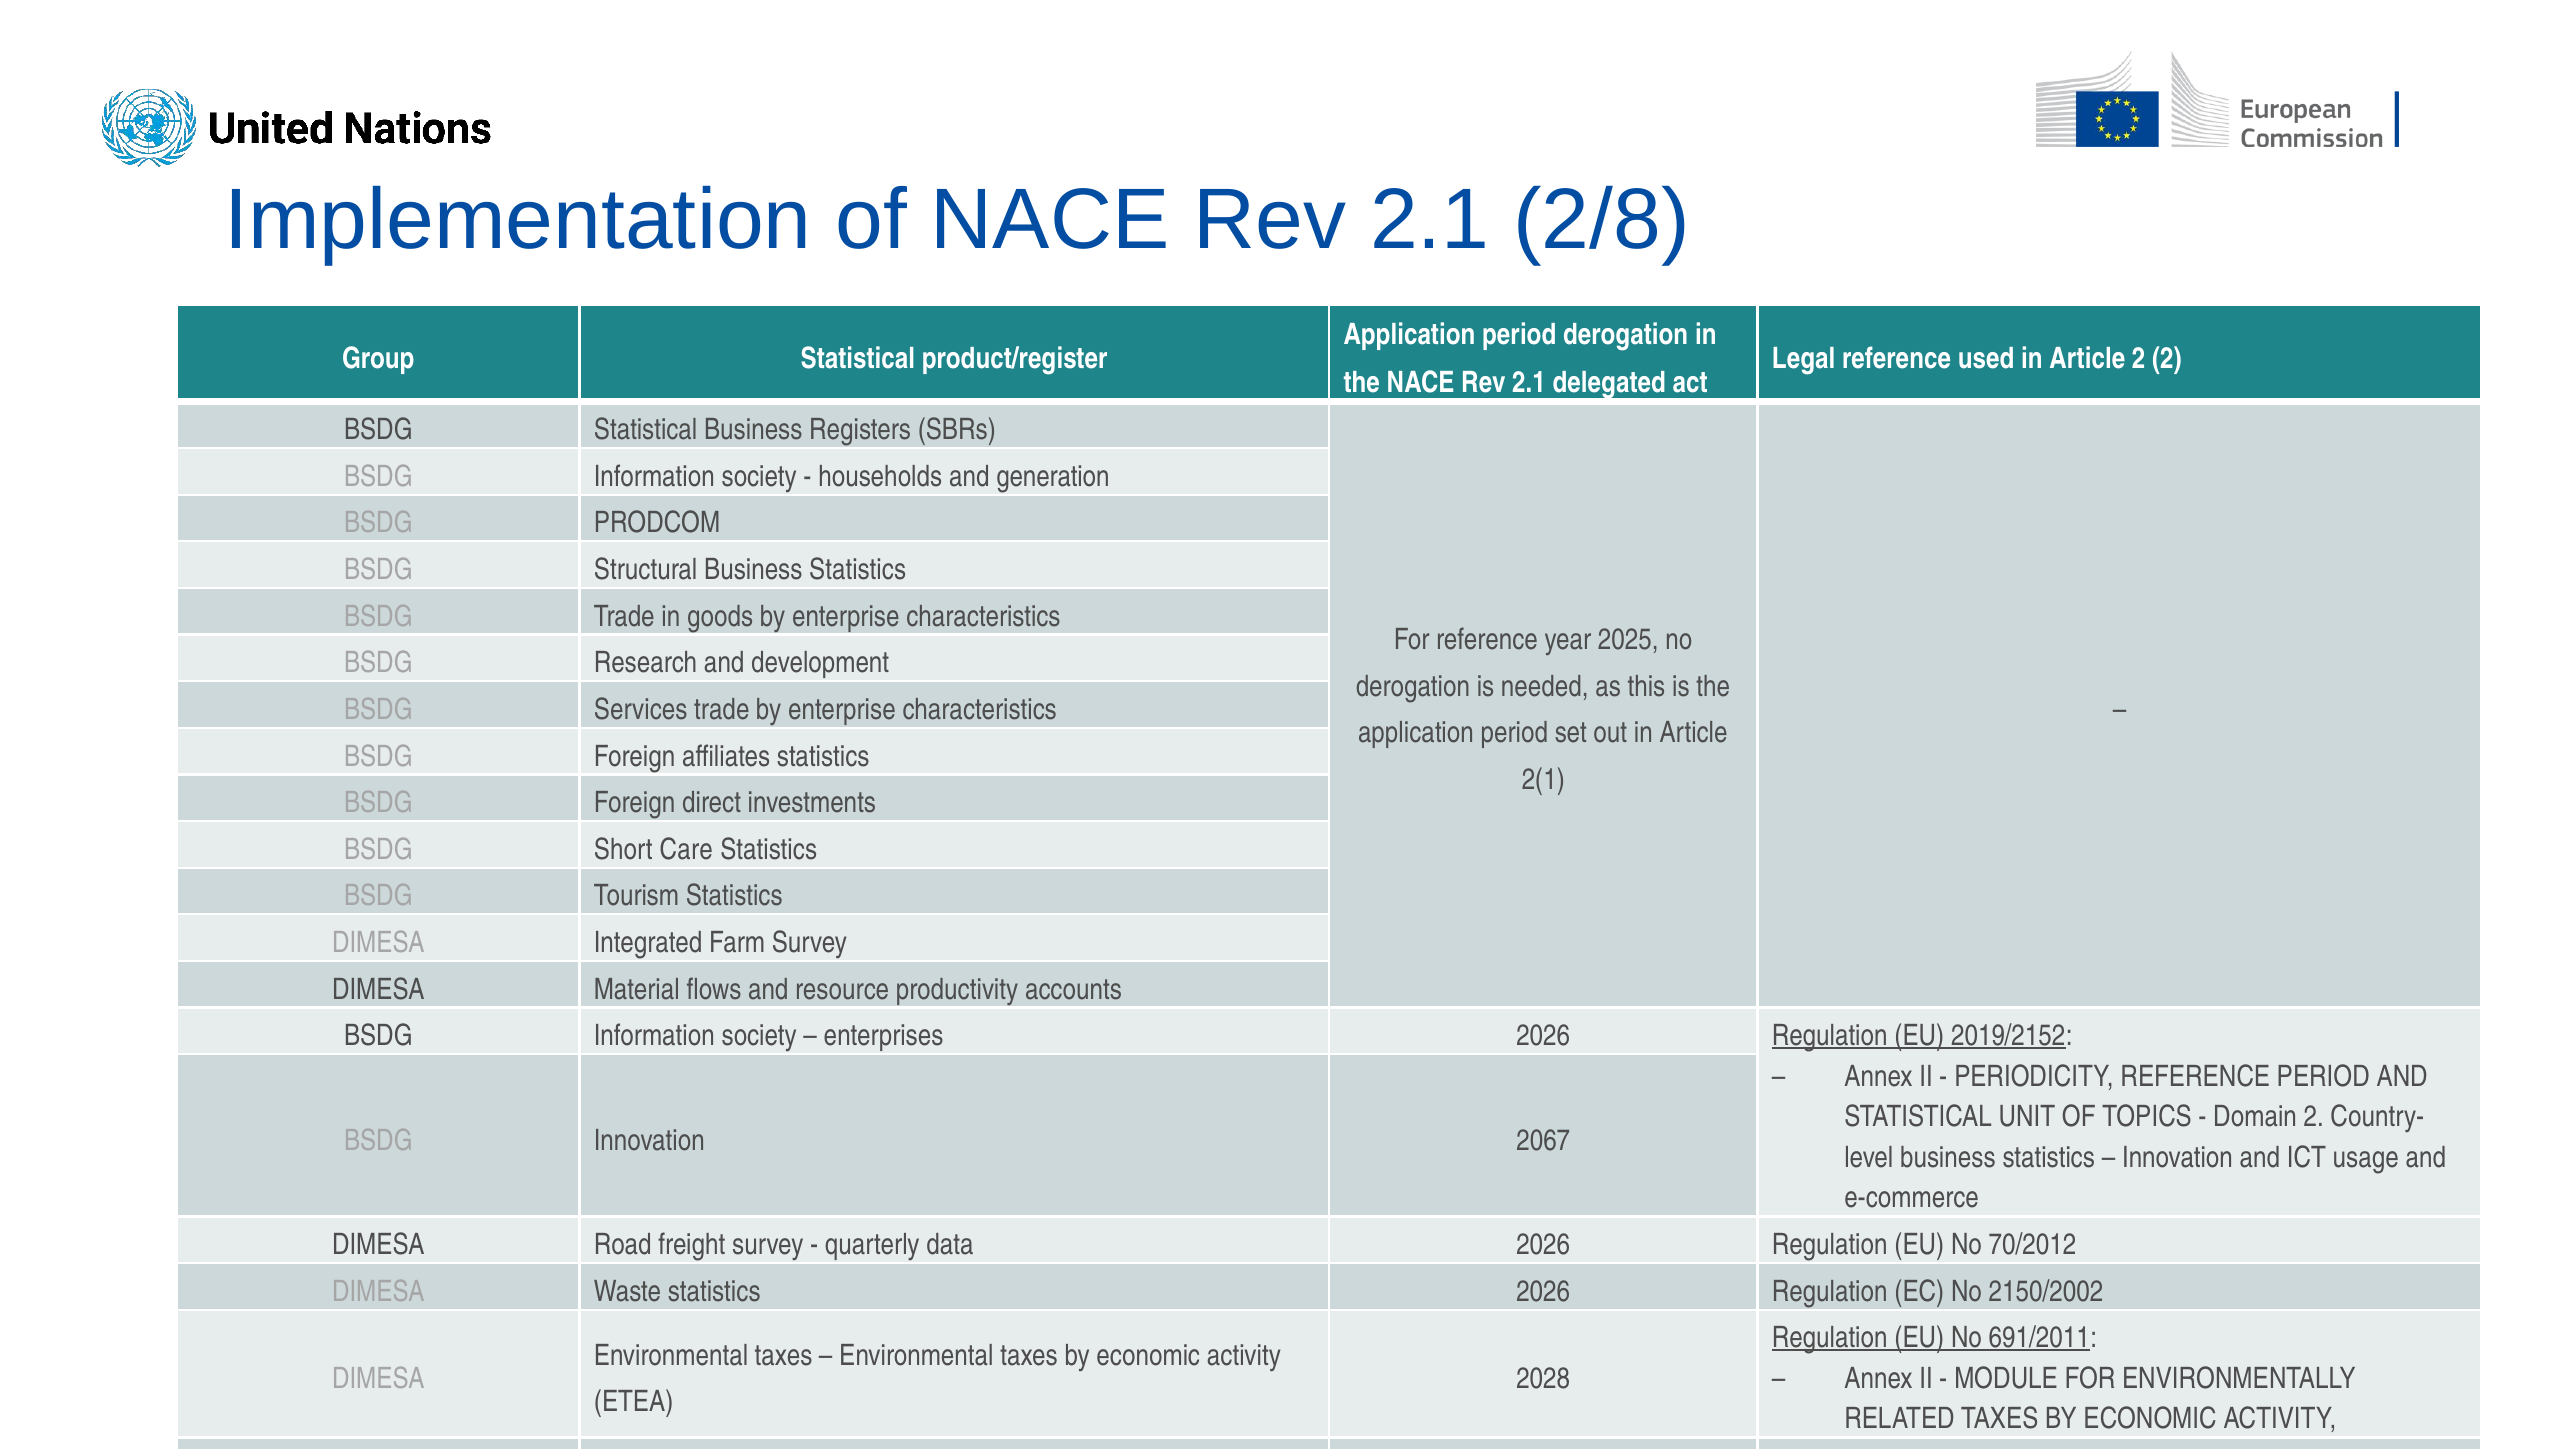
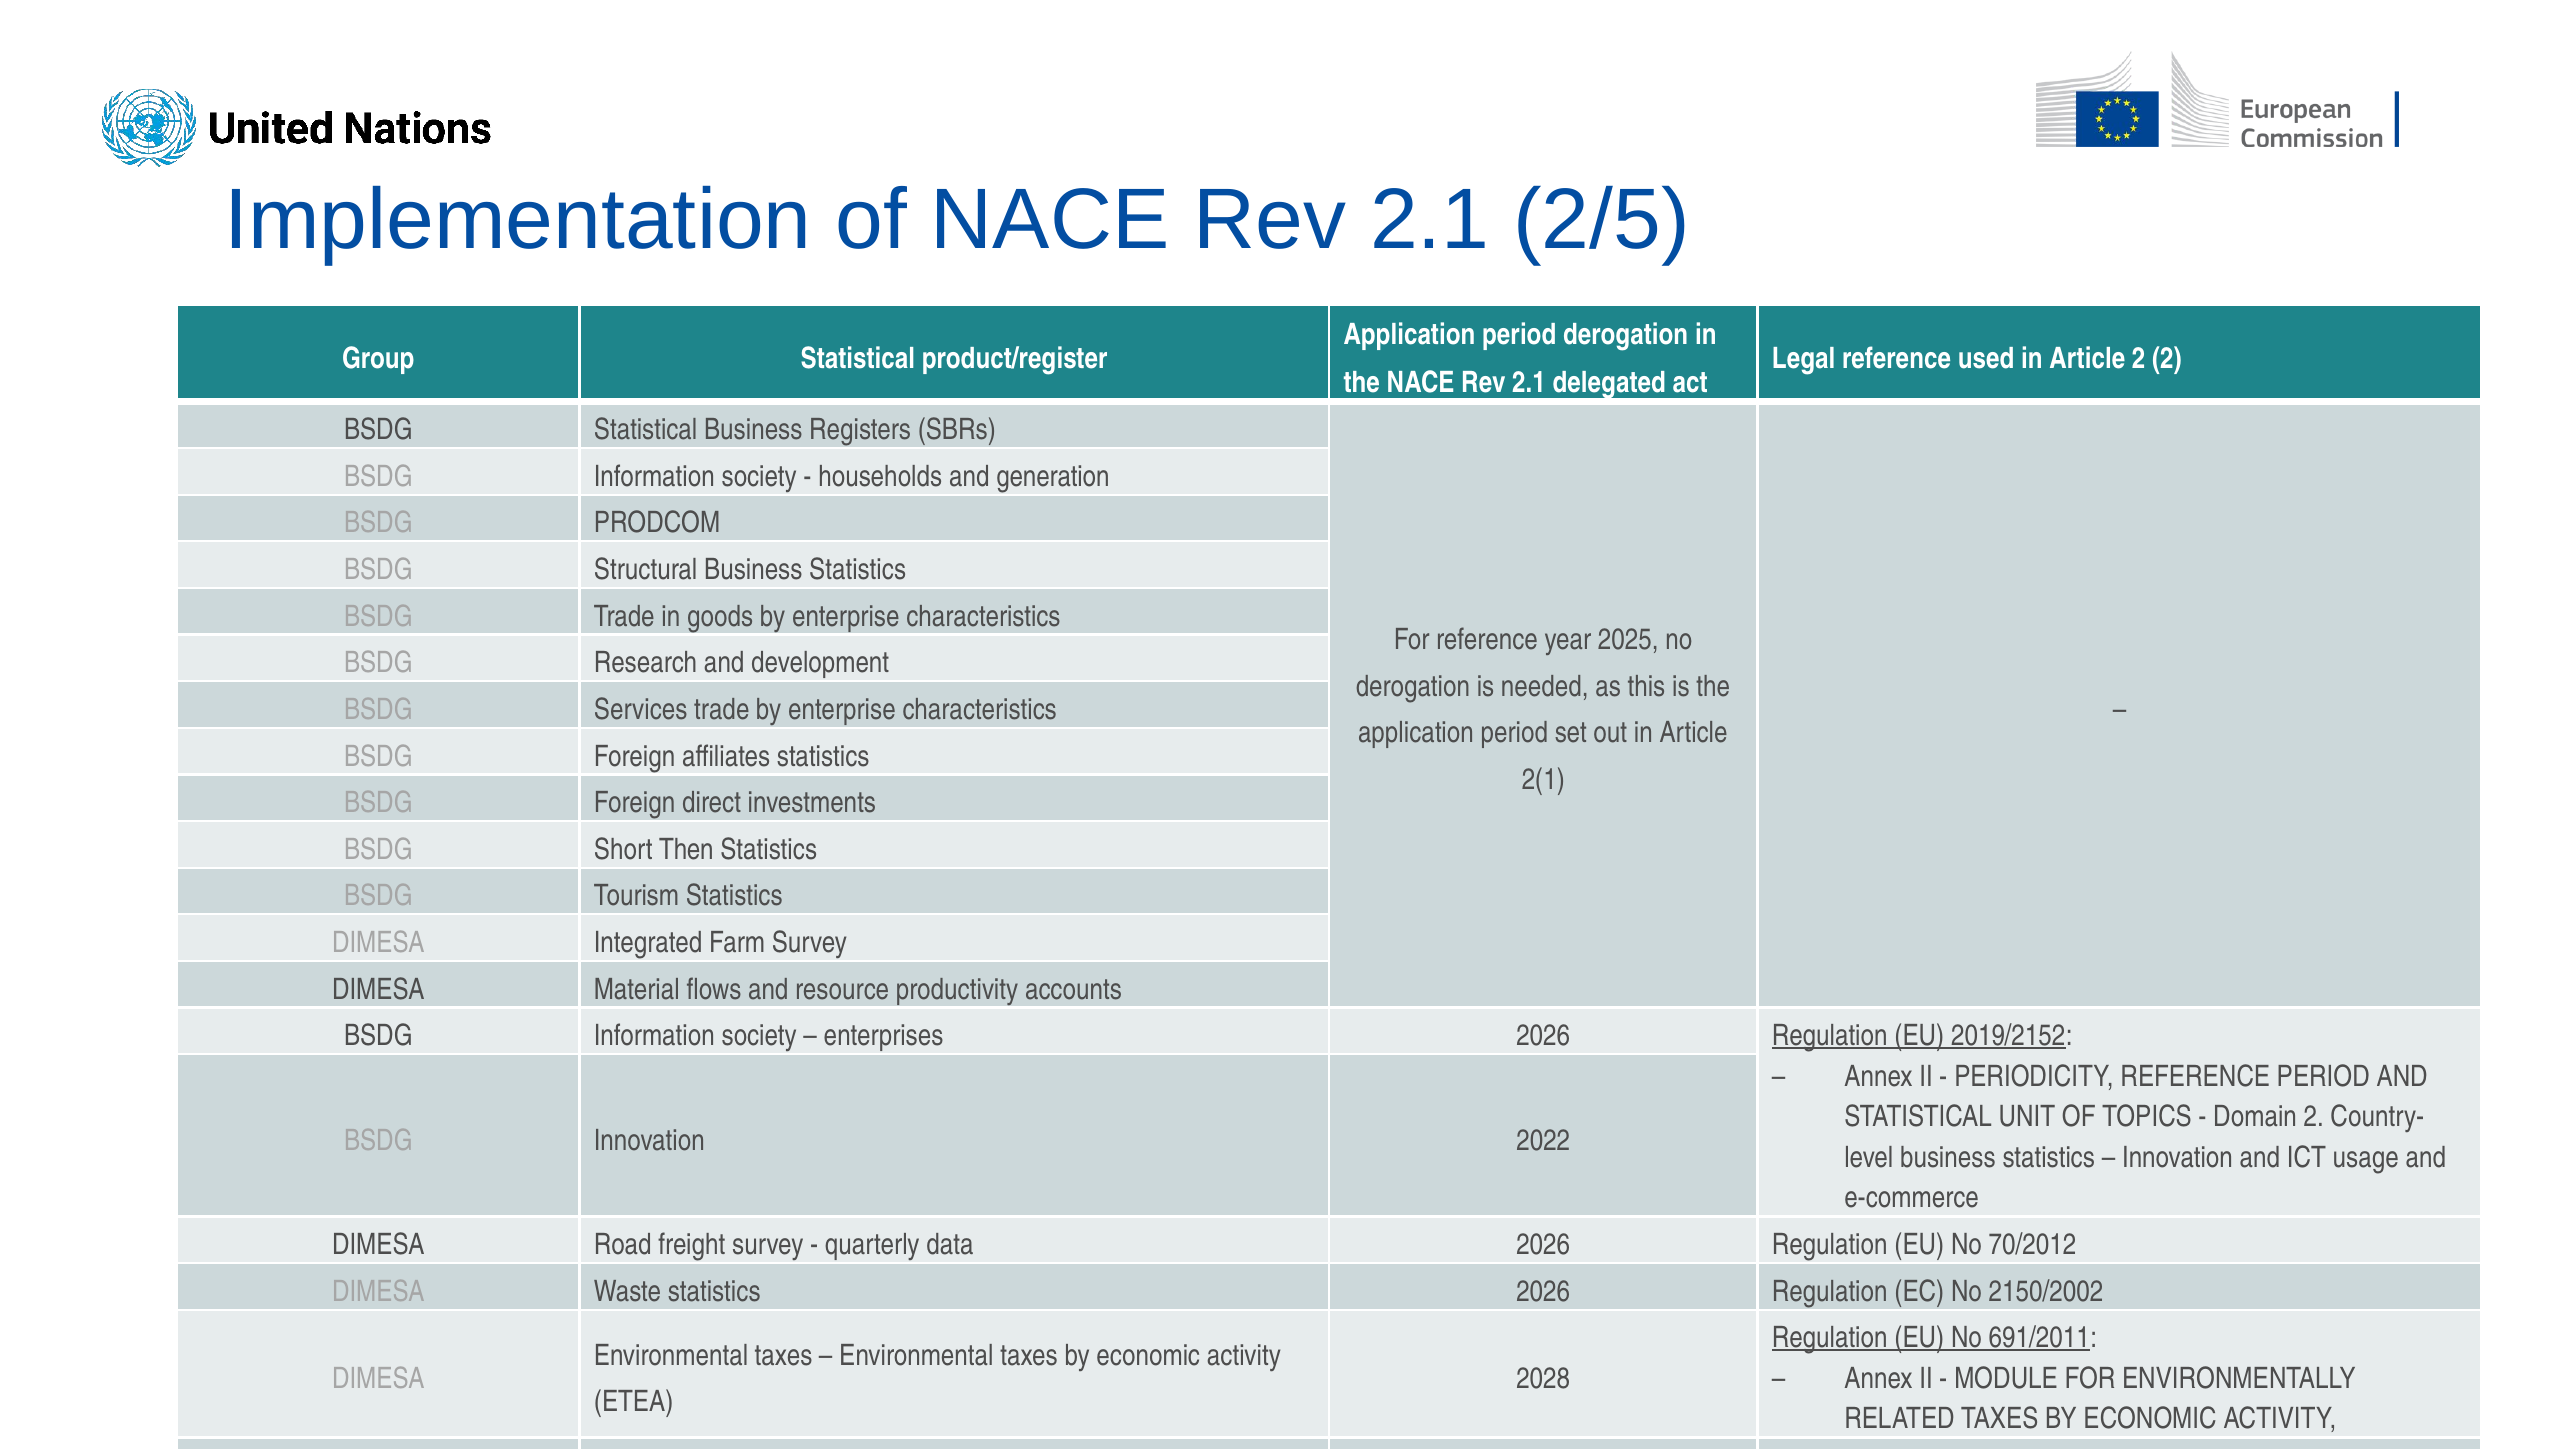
2/8: 2/8 -> 2/5
Care: Care -> Then
2067: 2067 -> 2022
